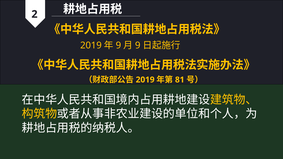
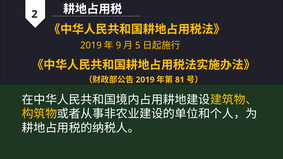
9 at (138, 45): 9 -> 5
